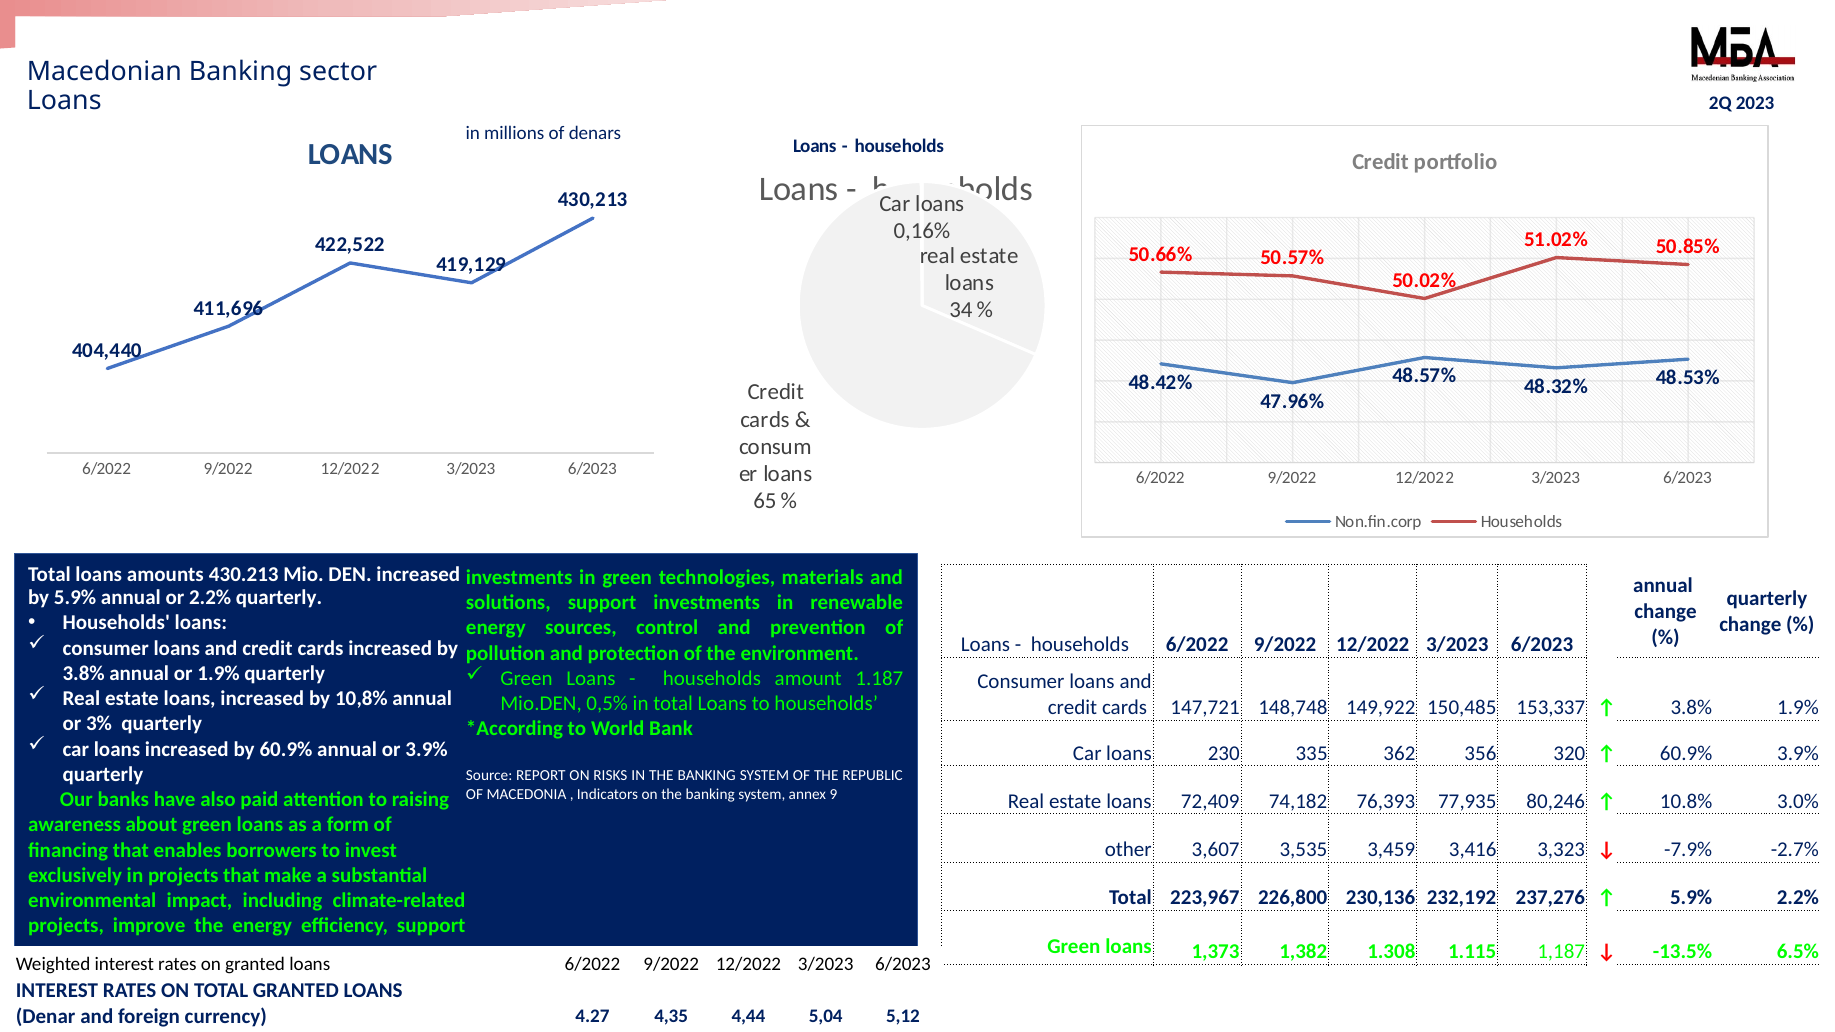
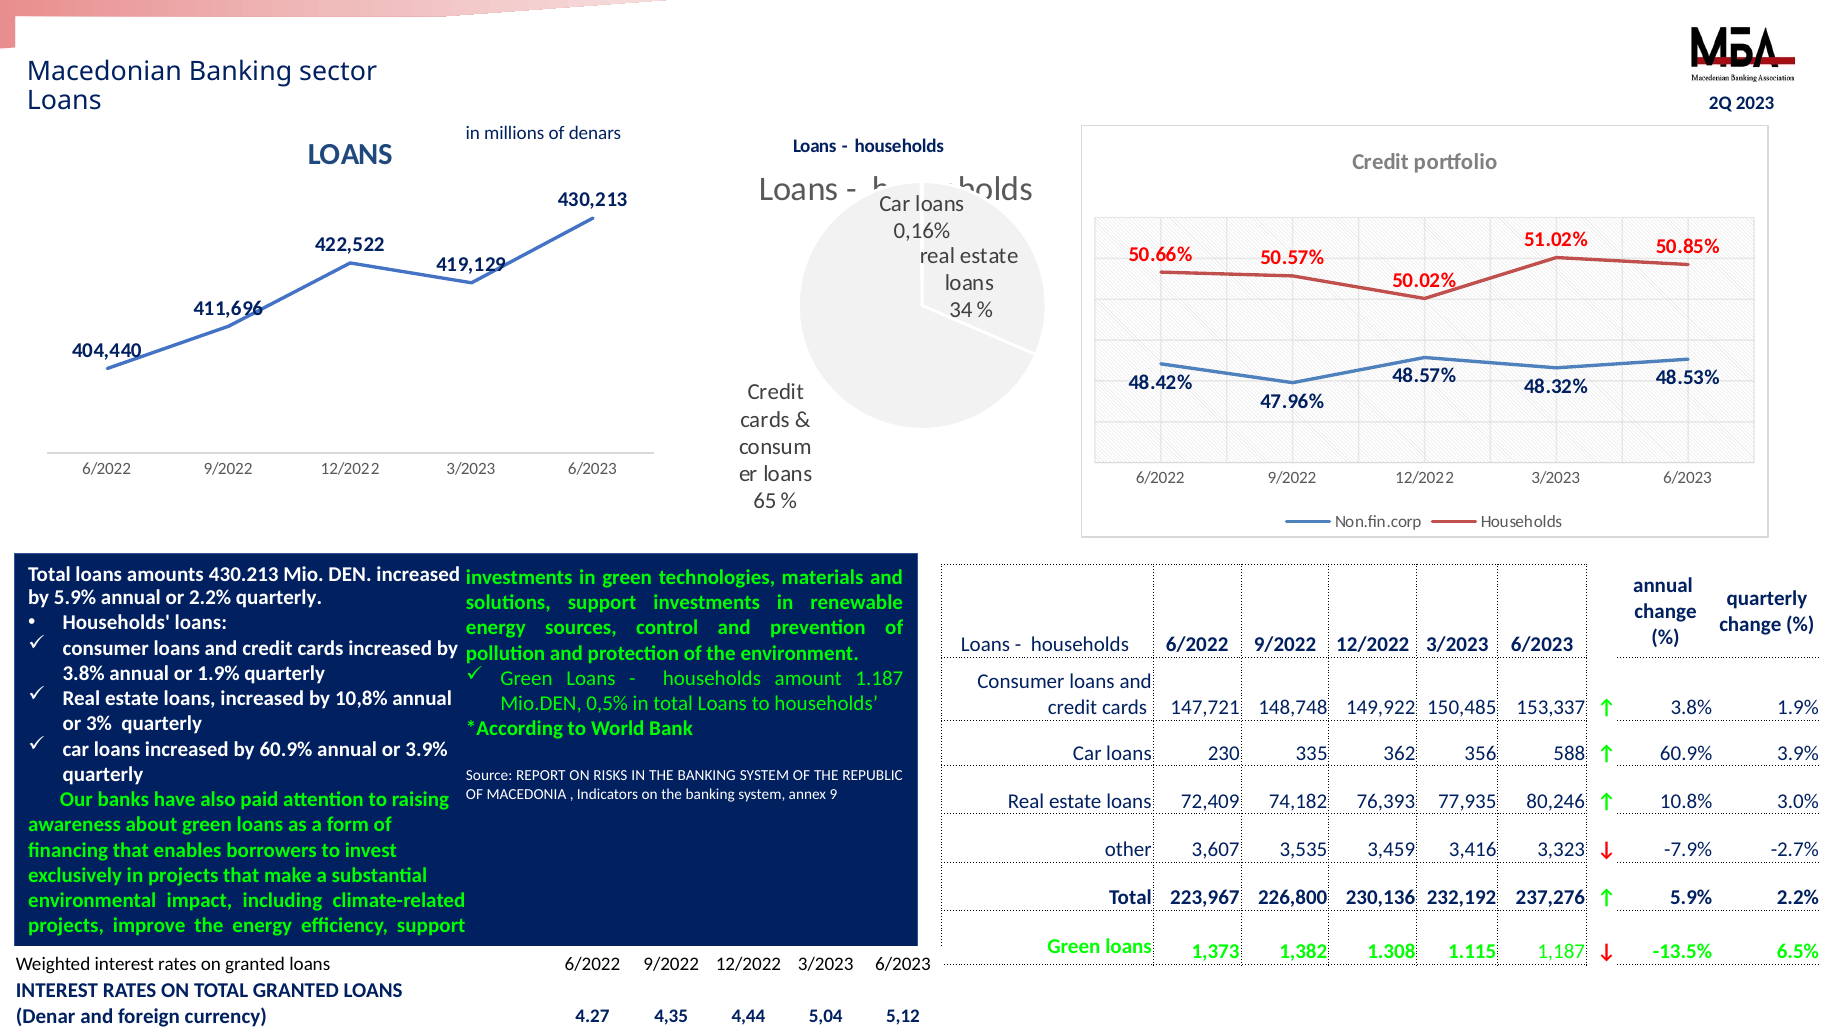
320: 320 -> 588
